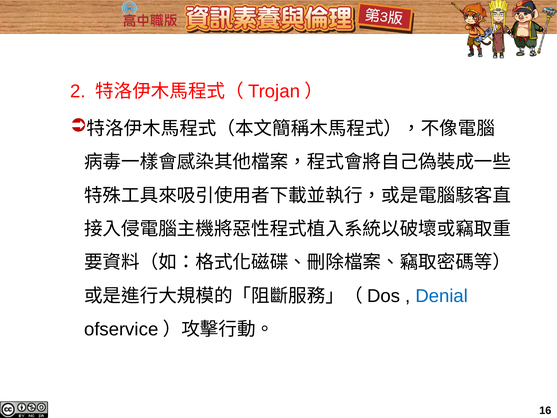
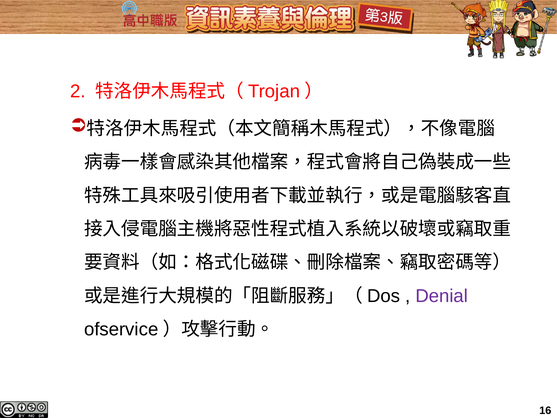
Denial colour: blue -> purple
